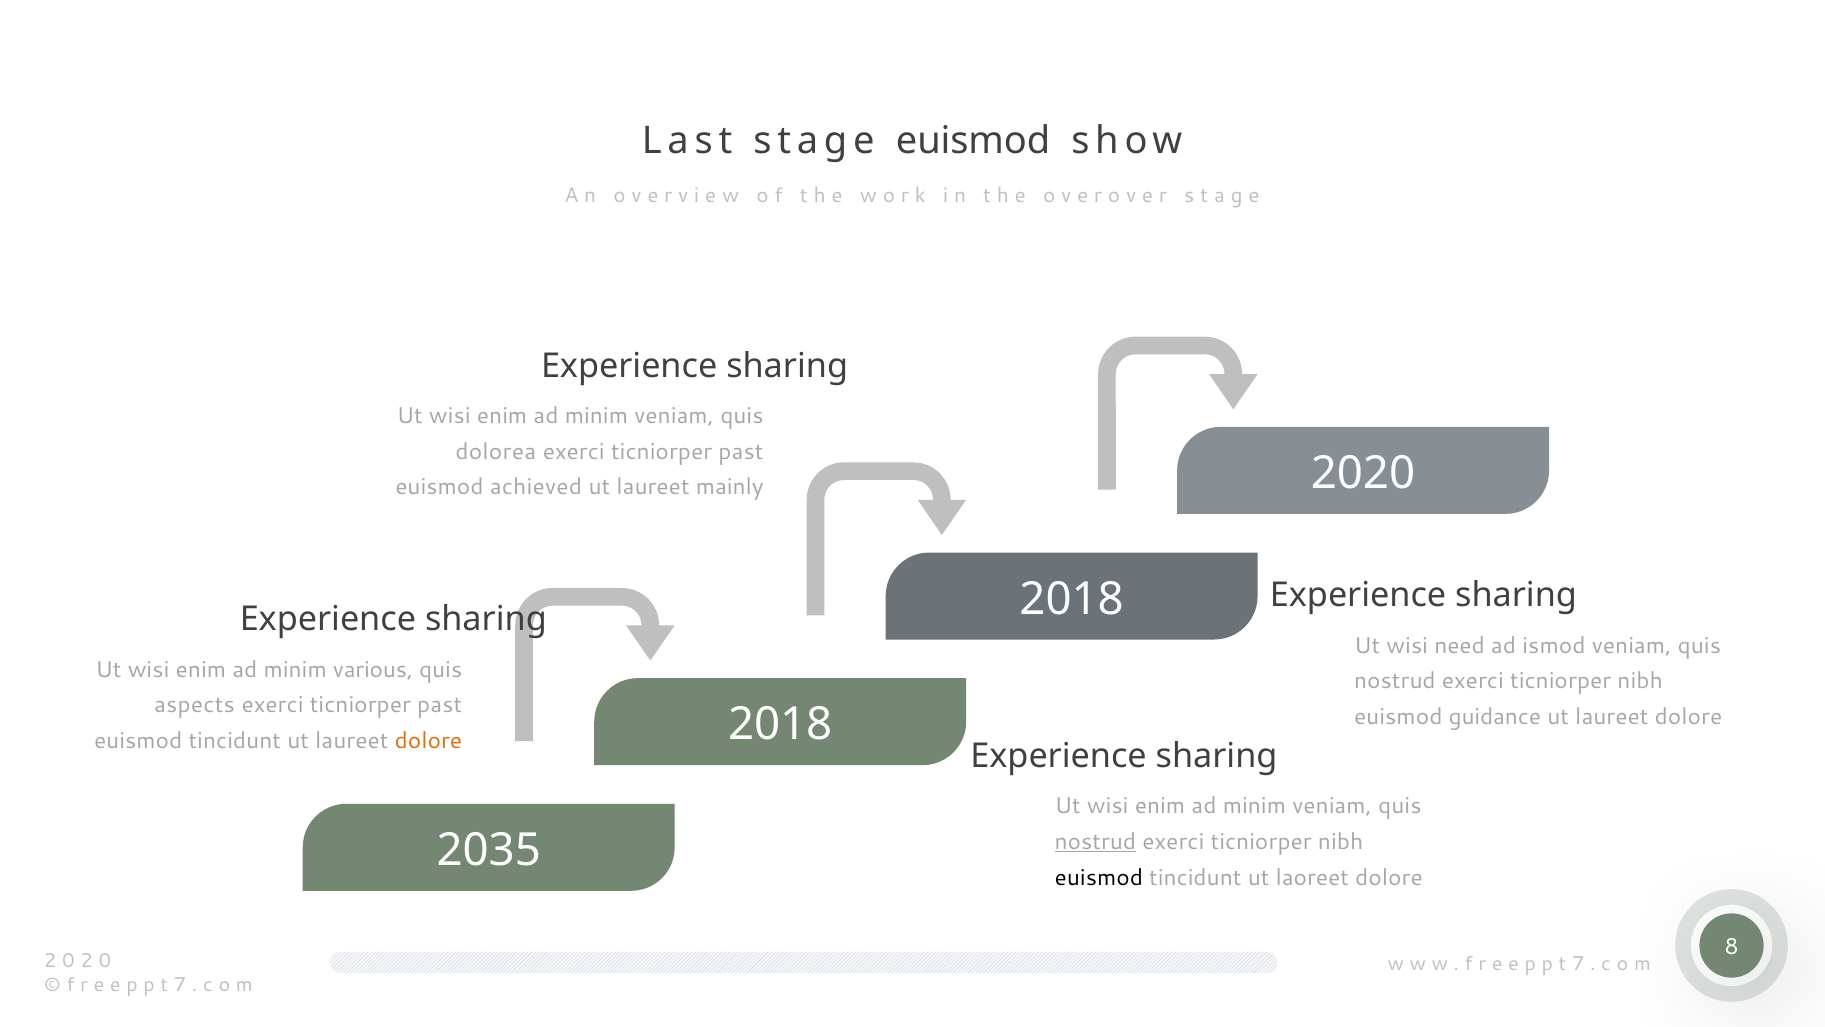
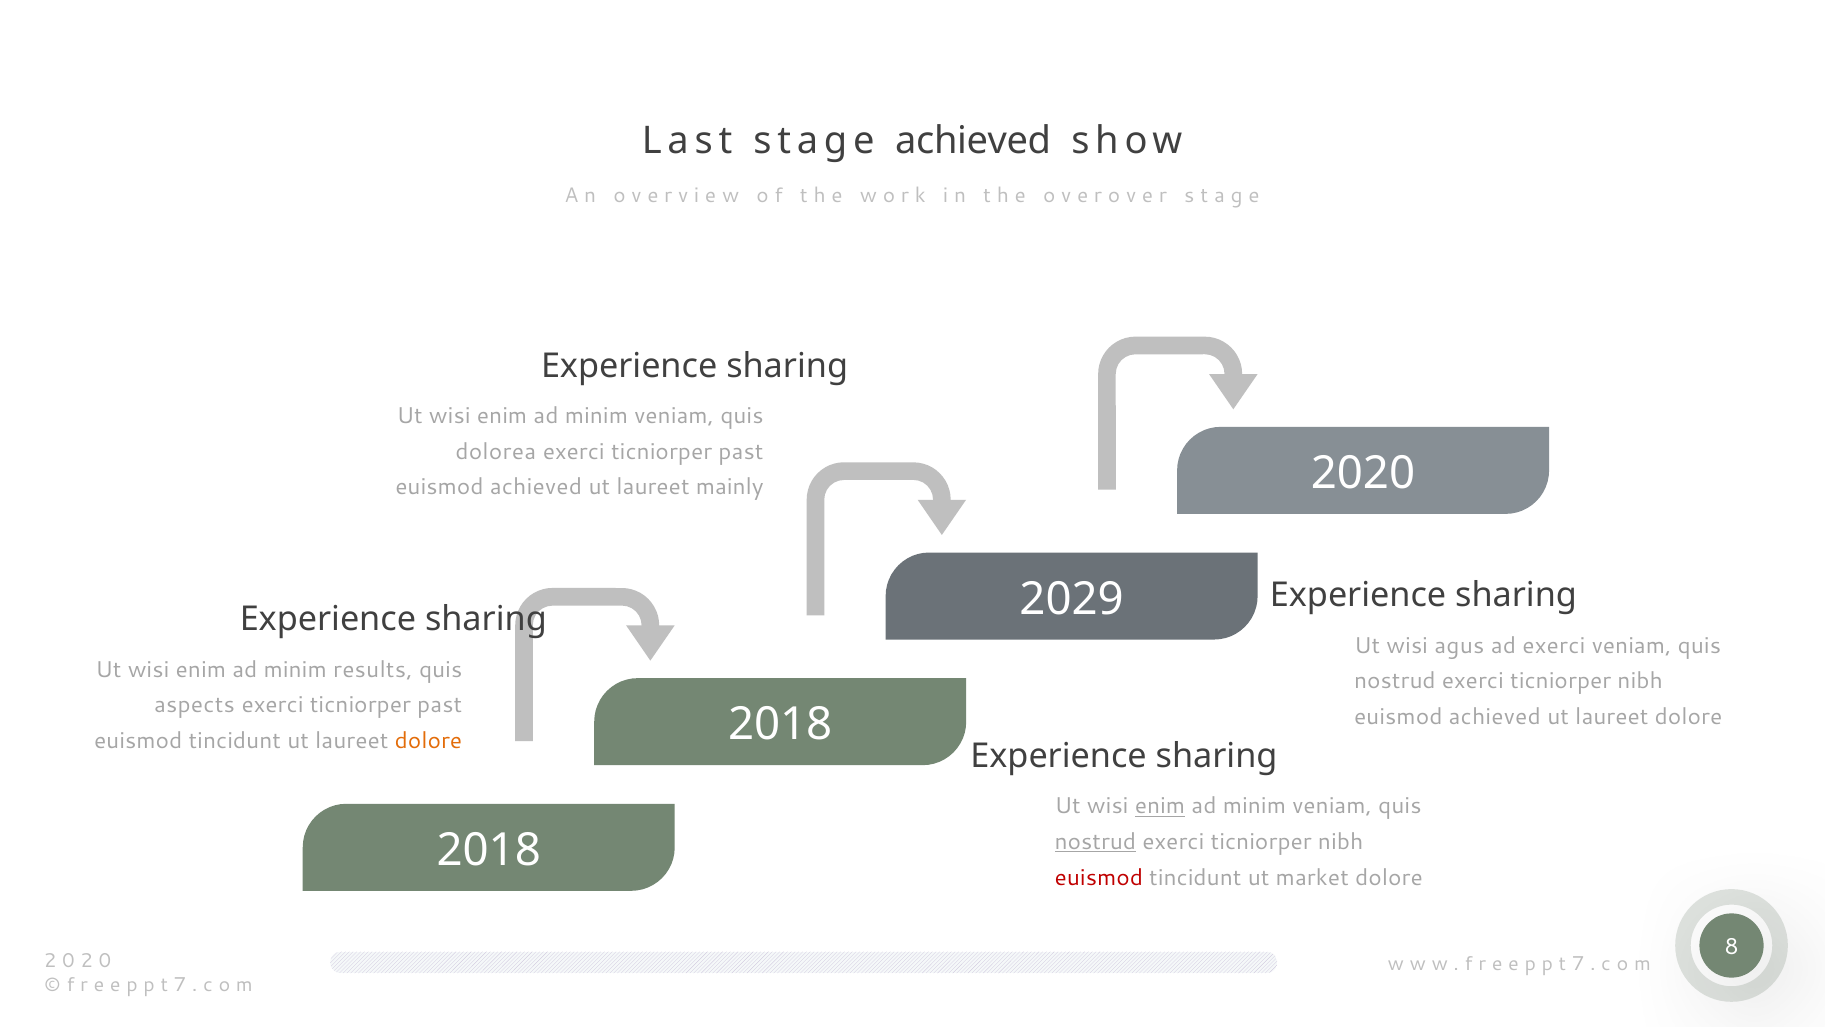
stage euismod: euismod -> achieved
2018 at (1072, 599): 2018 -> 2029
need: need -> agus
ad ismod: ismod -> exerci
various: various -> results
guidance at (1495, 716): guidance -> achieved
enim at (1160, 806) underline: none -> present
2035 at (489, 850): 2035 -> 2018
euismod at (1099, 877) colour: black -> red
laoreet: laoreet -> market
